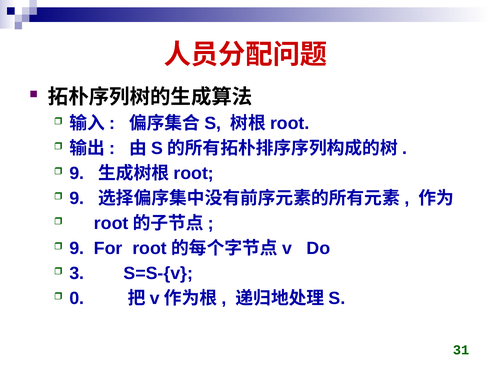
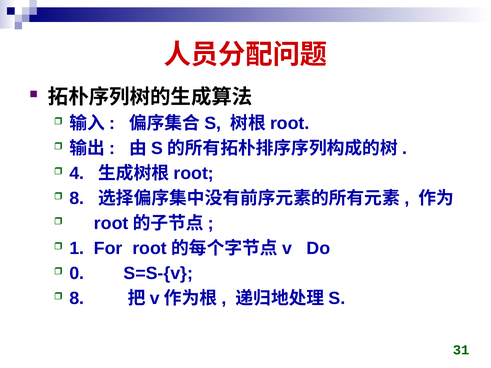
9 at (77, 174): 9 -> 4
9 at (77, 199): 9 -> 8
9 at (77, 249): 9 -> 1
3: 3 -> 0
0 at (77, 298): 0 -> 8
